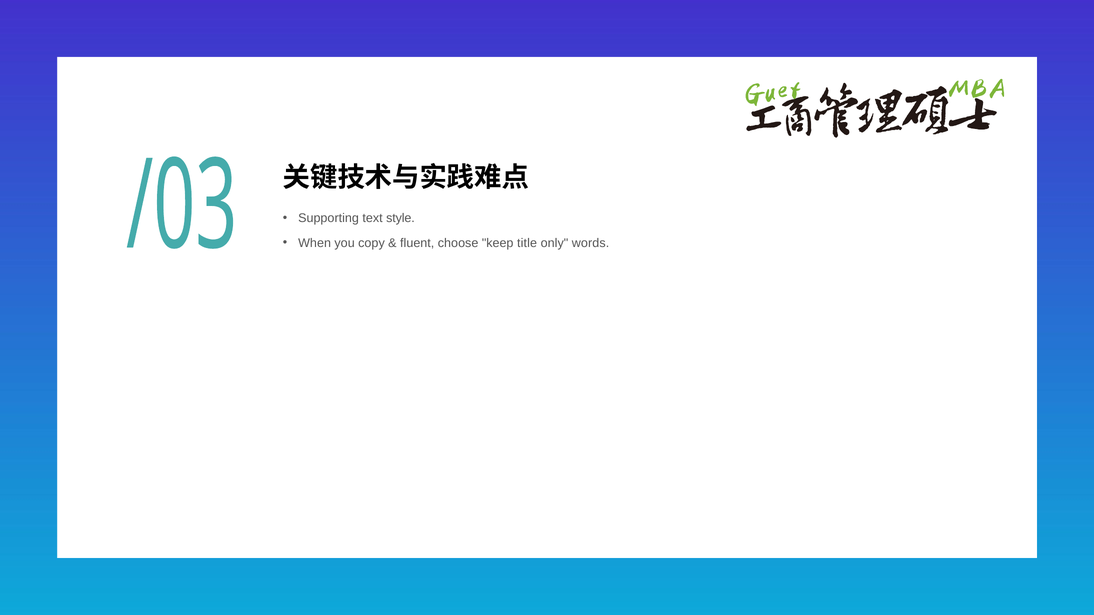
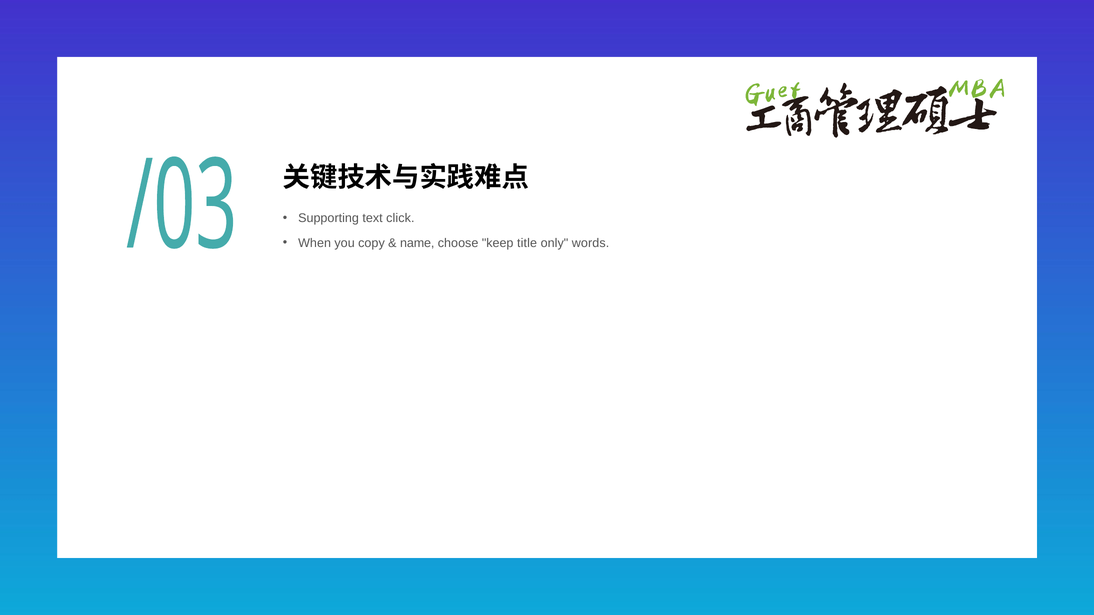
style: style -> click
fluent: fluent -> name
